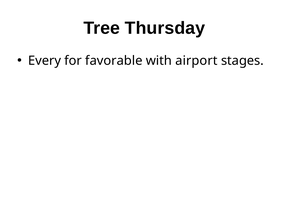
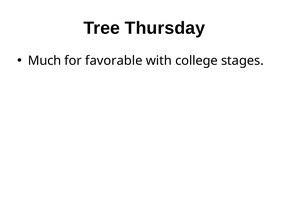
Every: Every -> Much
airport: airport -> college
